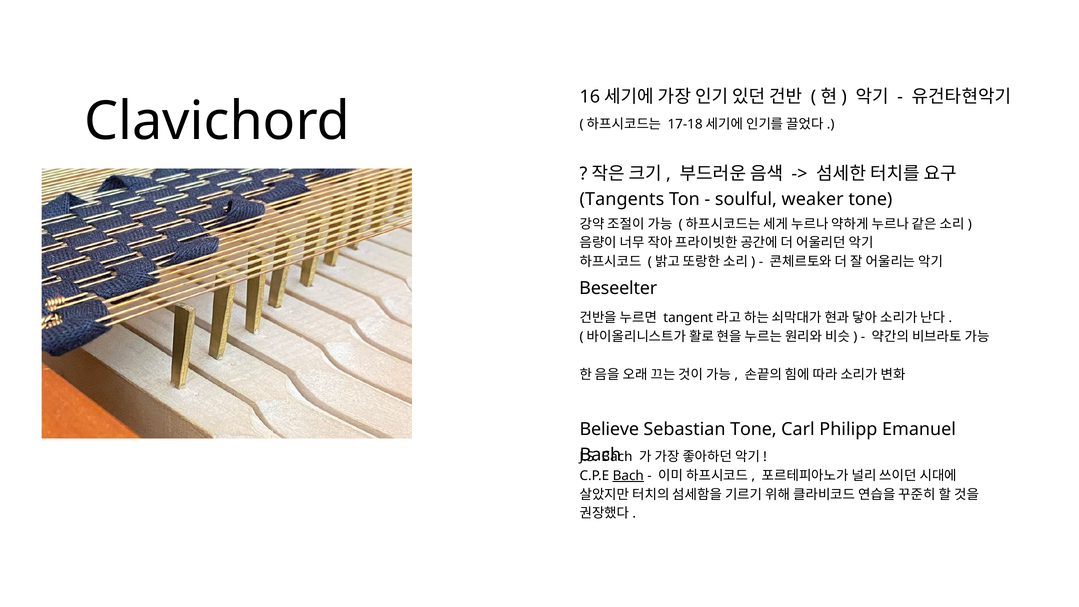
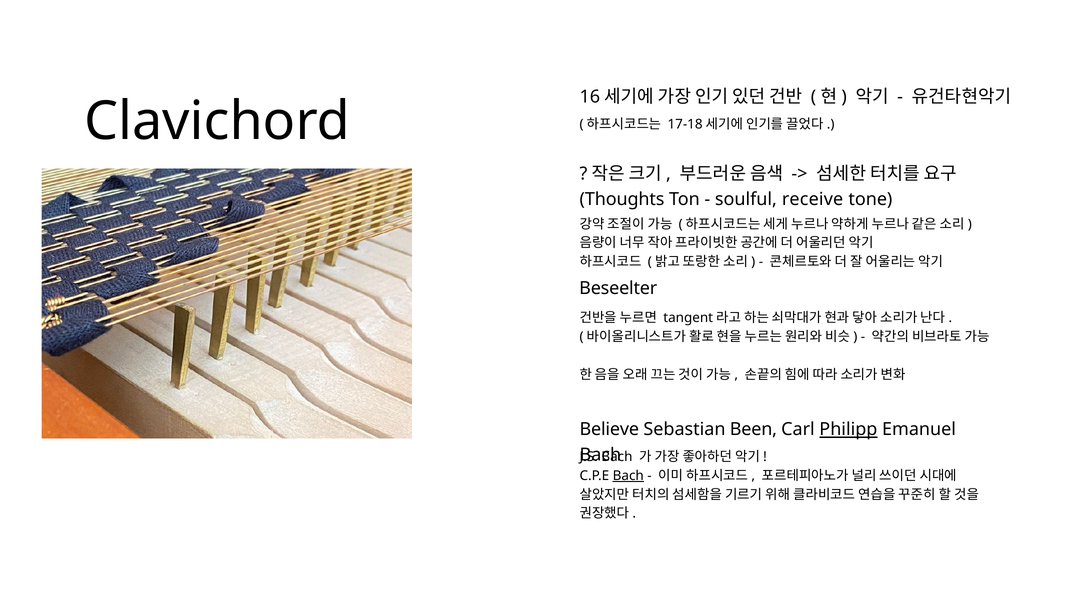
Tangents: Tangents -> Thoughts
weaker: weaker -> receive
Sebastian Tone: Tone -> Been
Philipp underline: none -> present
